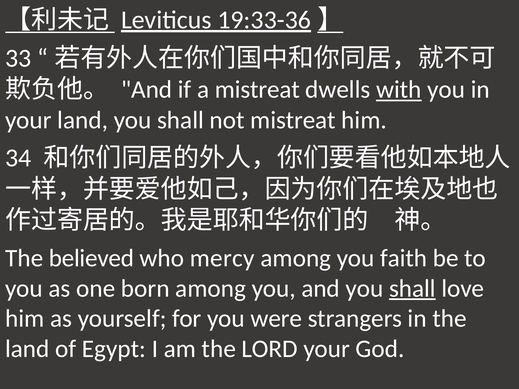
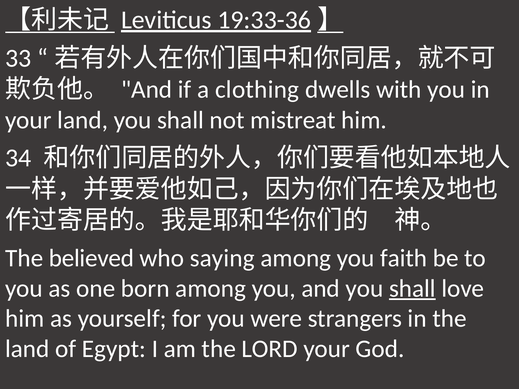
a mistreat: mistreat -> clothing
with underline: present -> none
mercy: mercy -> saying
